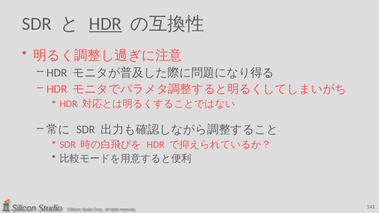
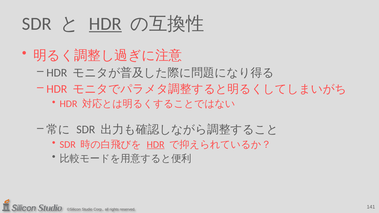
HDR at (156, 145) underline: none -> present
